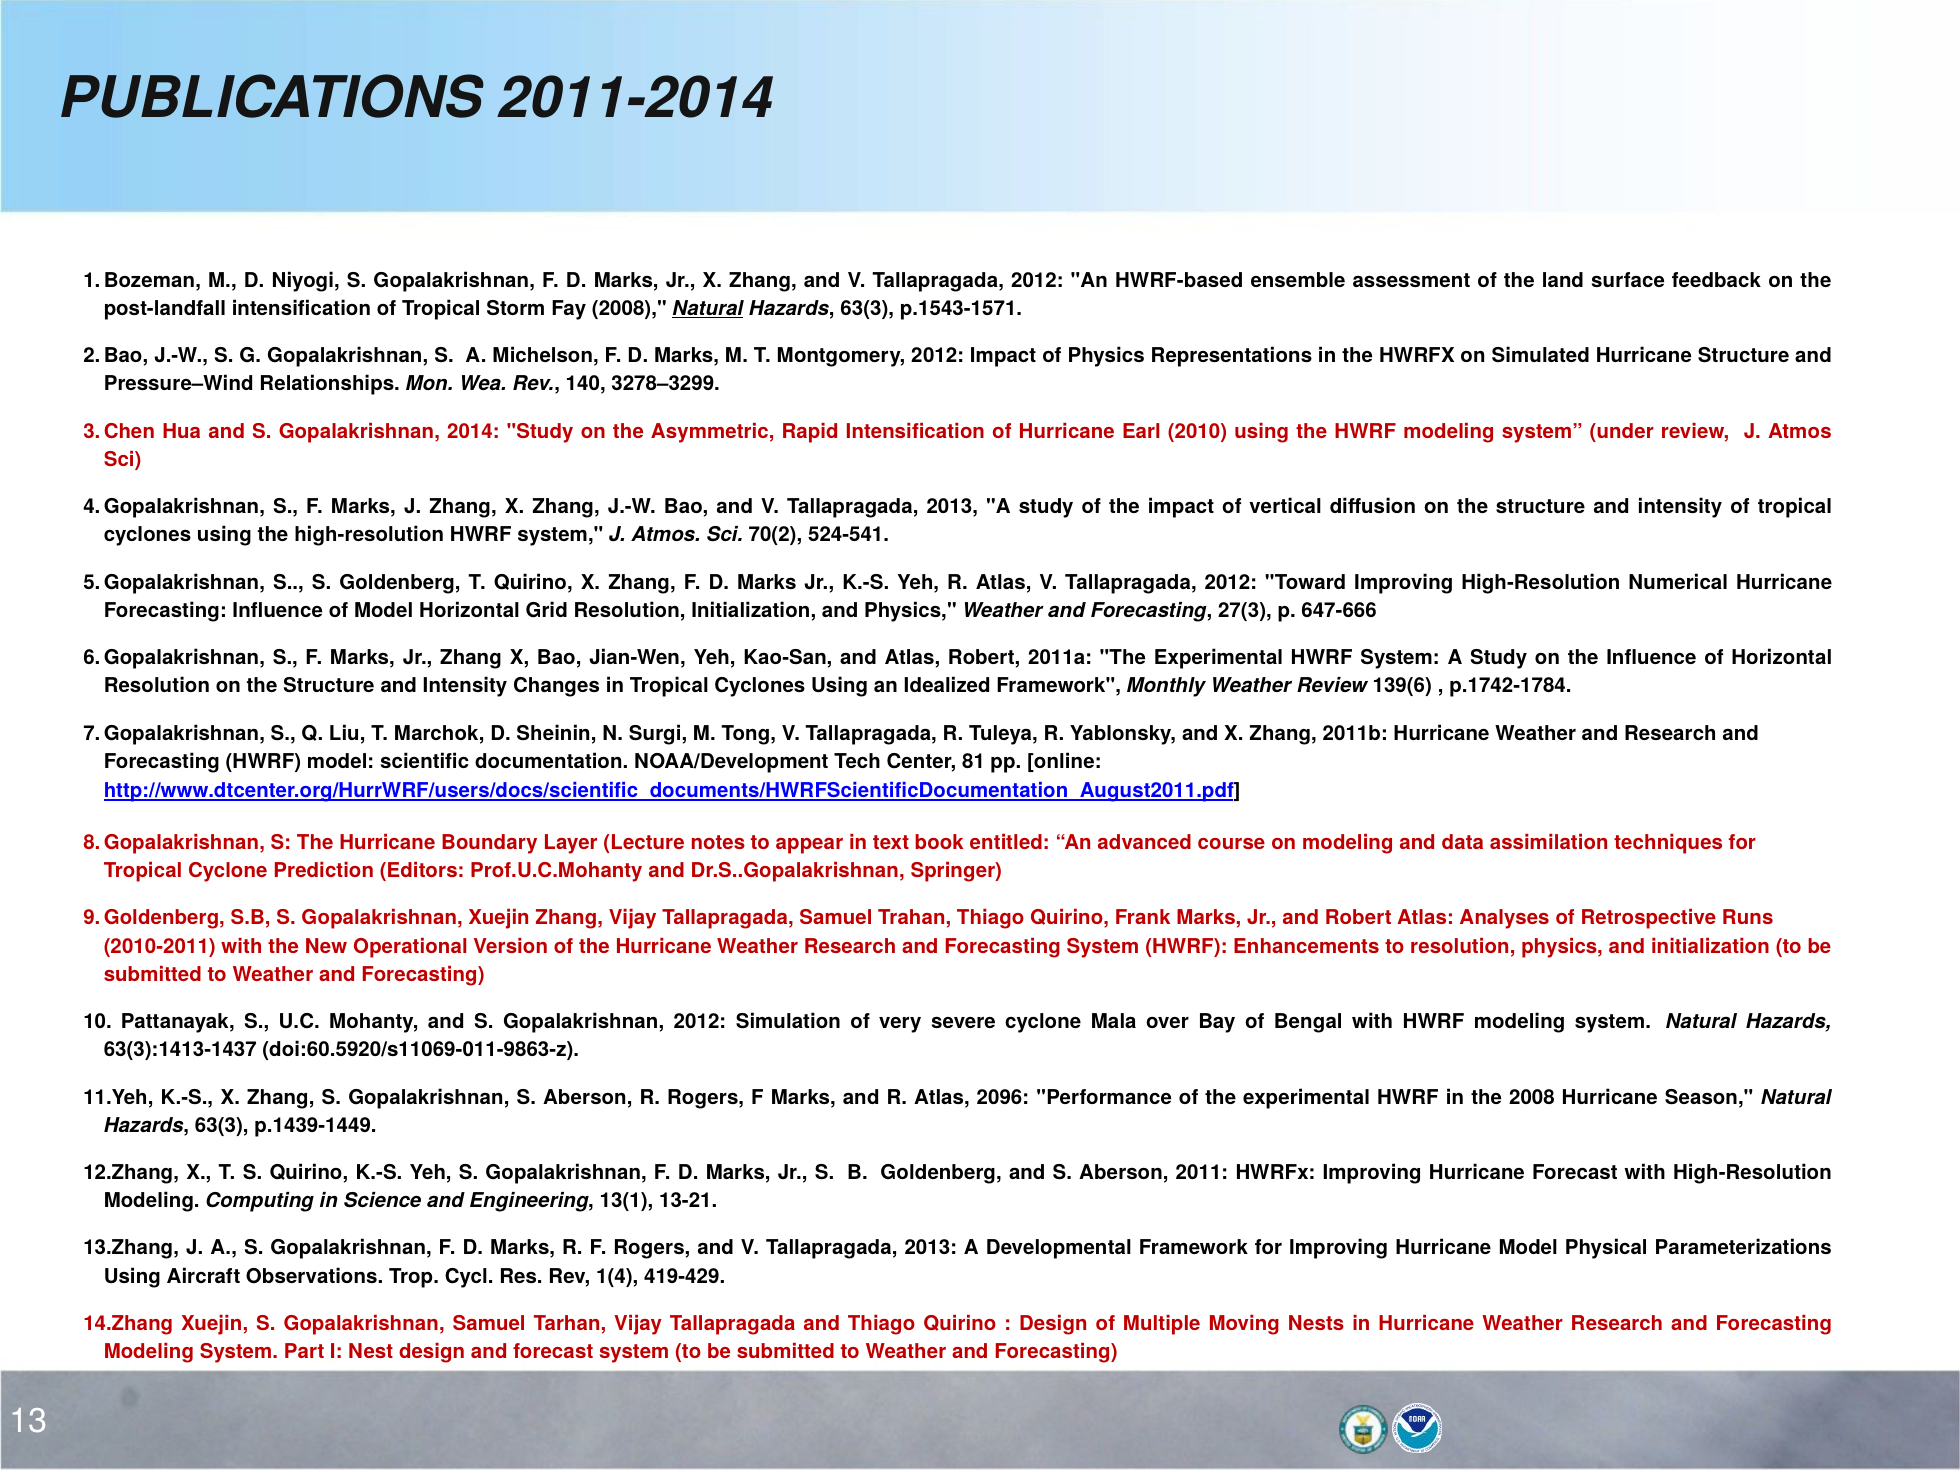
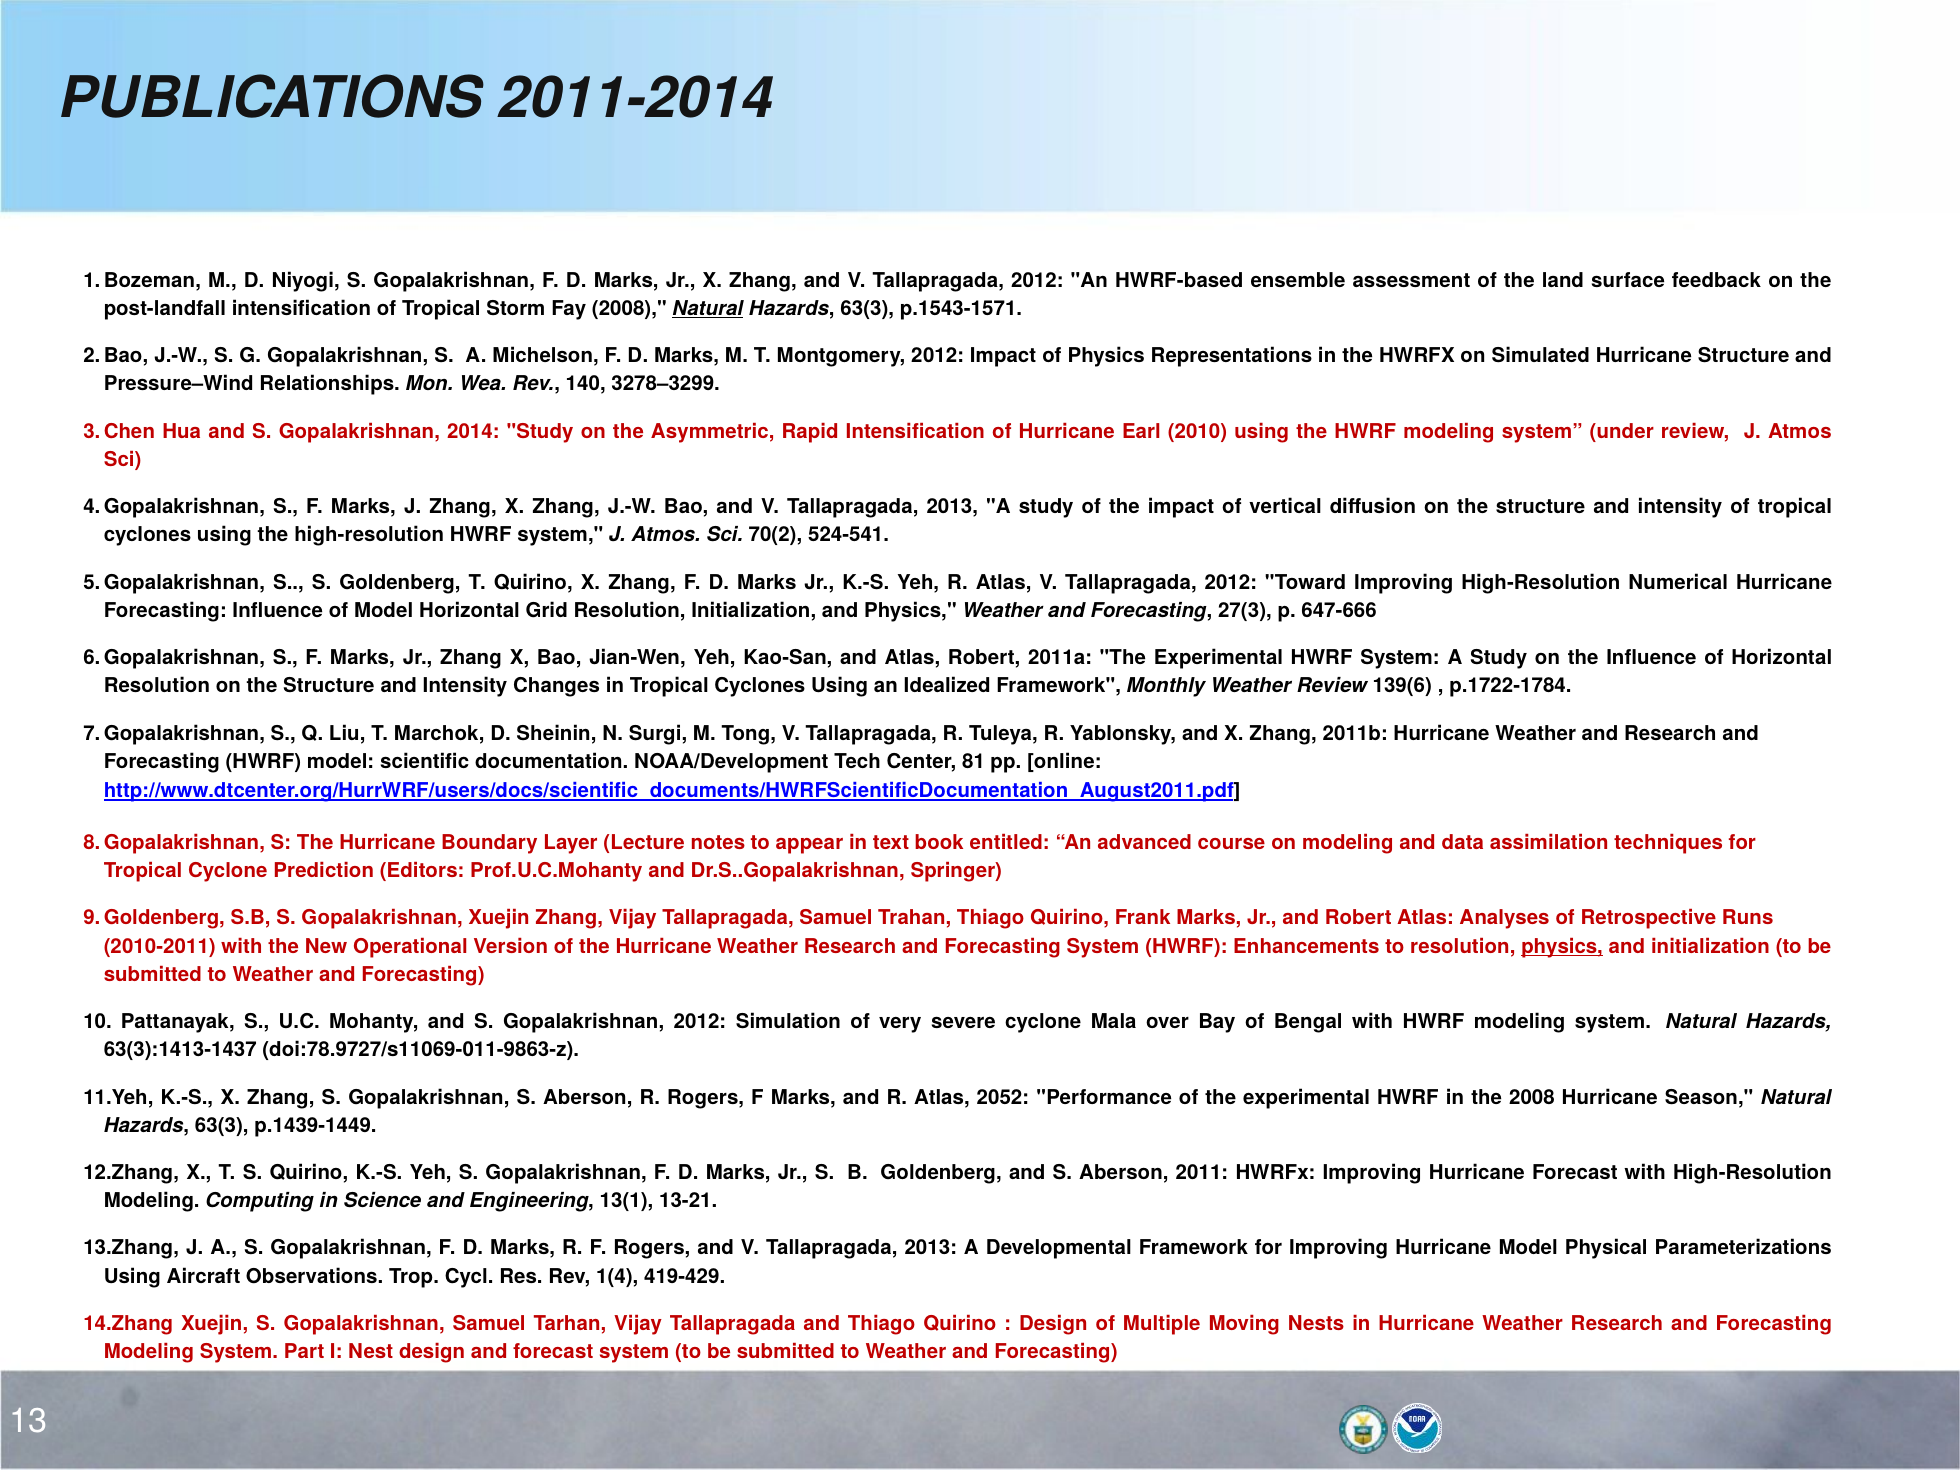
p.1742-1784: p.1742-1784 -> p.1722-1784
physics at (1562, 946) underline: none -> present
doi:60.5920/s11069-011-9863-z: doi:60.5920/s11069-011-9863-z -> doi:78.9727/s11069-011-9863-z
2096: 2096 -> 2052
